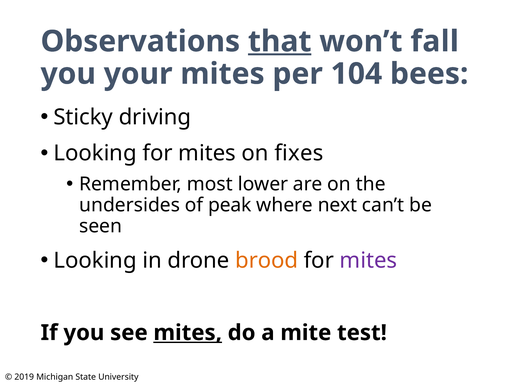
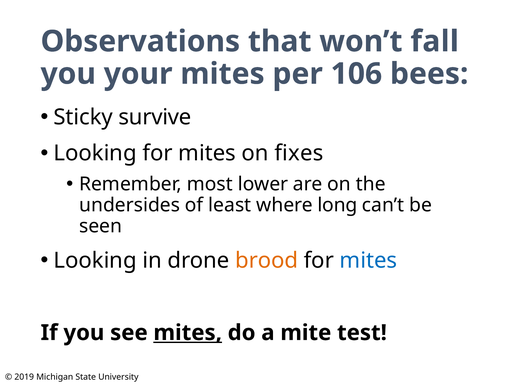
that underline: present -> none
104: 104 -> 106
driving: driving -> survive
peak: peak -> least
next: next -> long
mites at (368, 261) colour: purple -> blue
